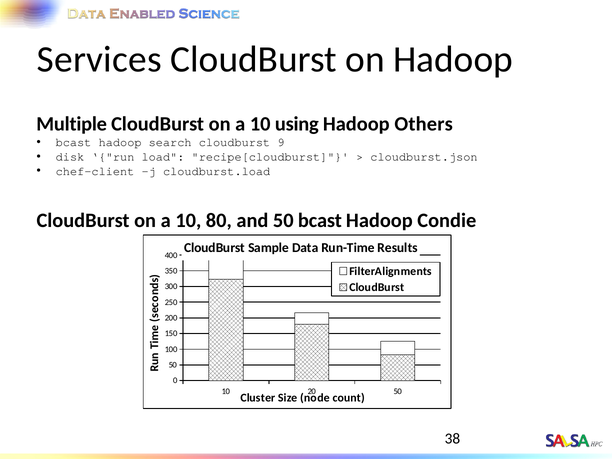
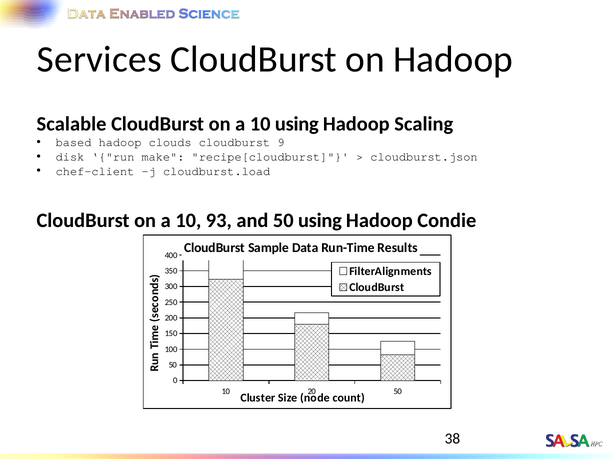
Multiple: Multiple -> Scalable
Others: Others -> Scaling
bcast at (74, 143): bcast -> based
search: search -> clouds
load: load -> make
80: 80 -> 93
50 bcast: bcast -> using
